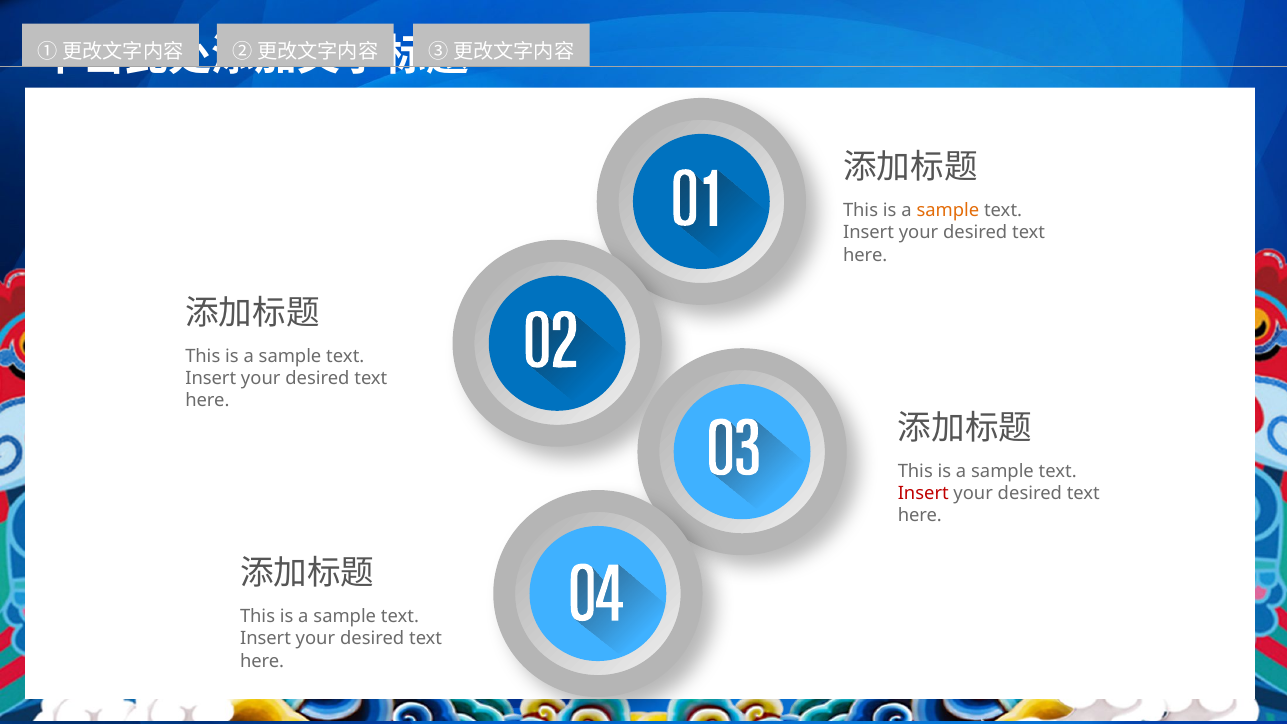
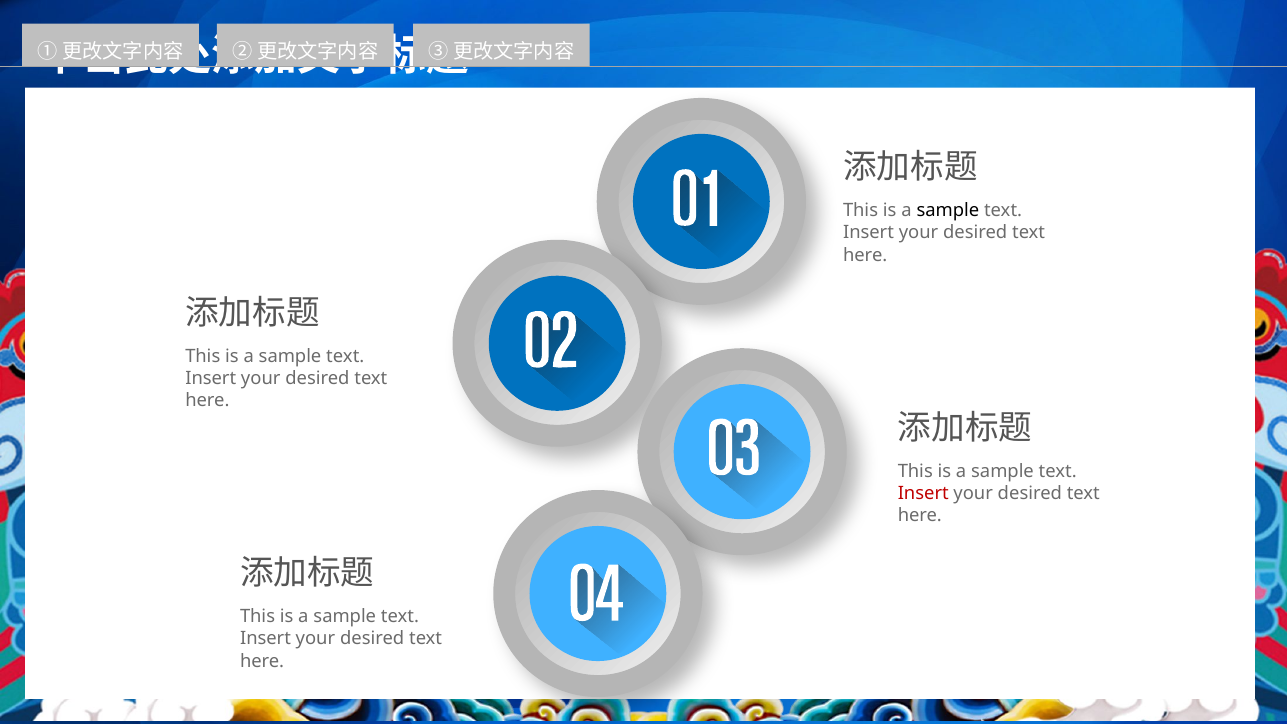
sample at (948, 211) colour: orange -> black
